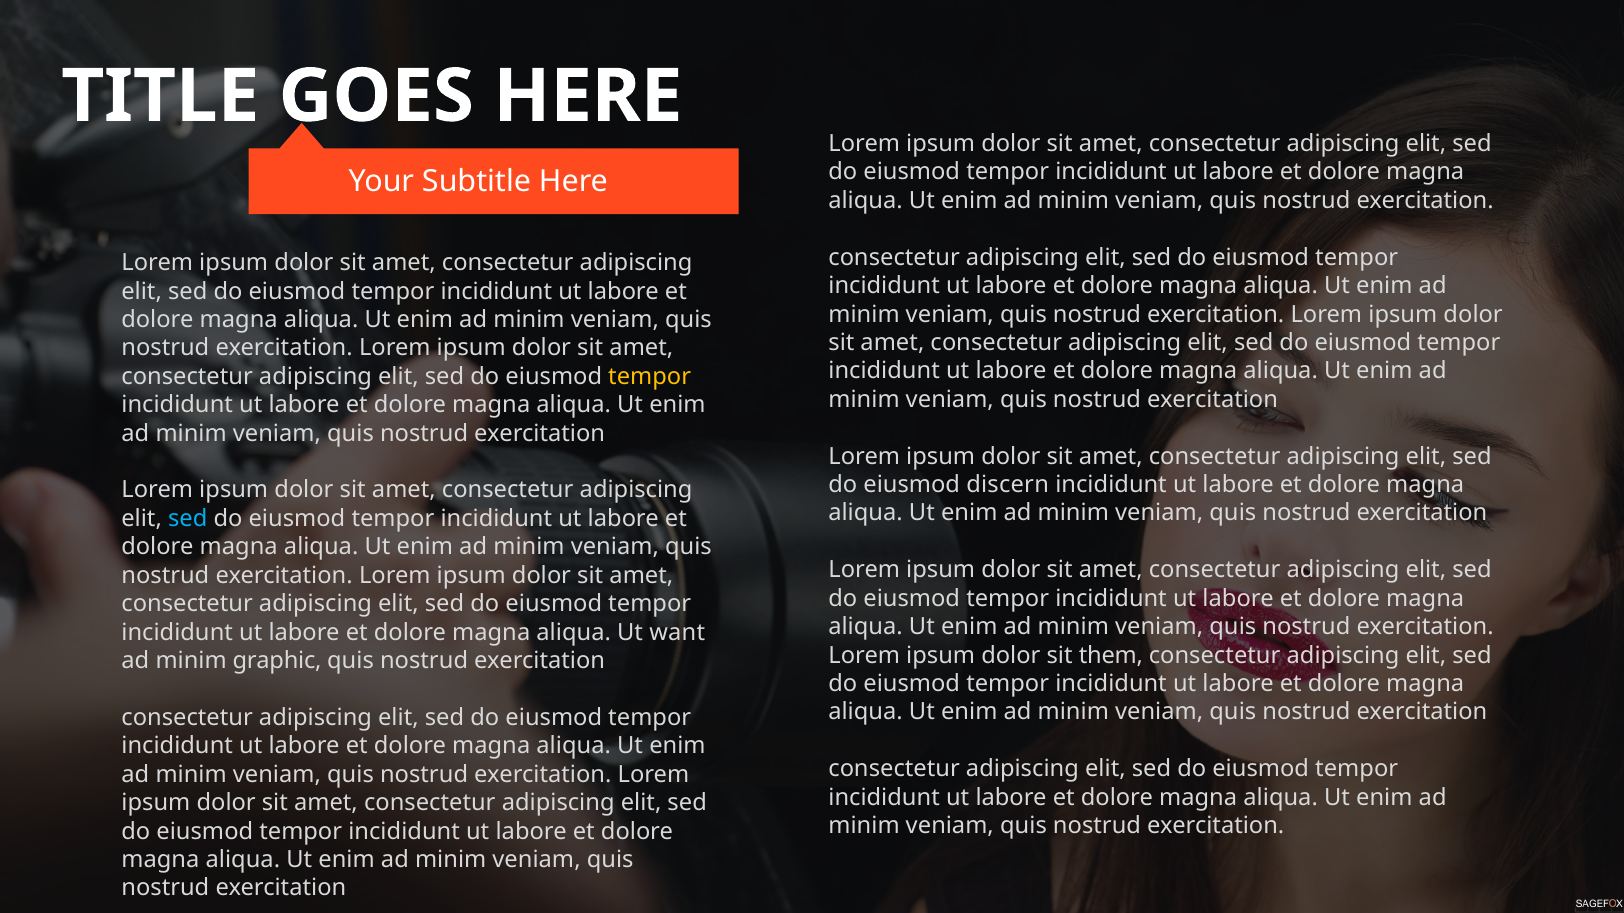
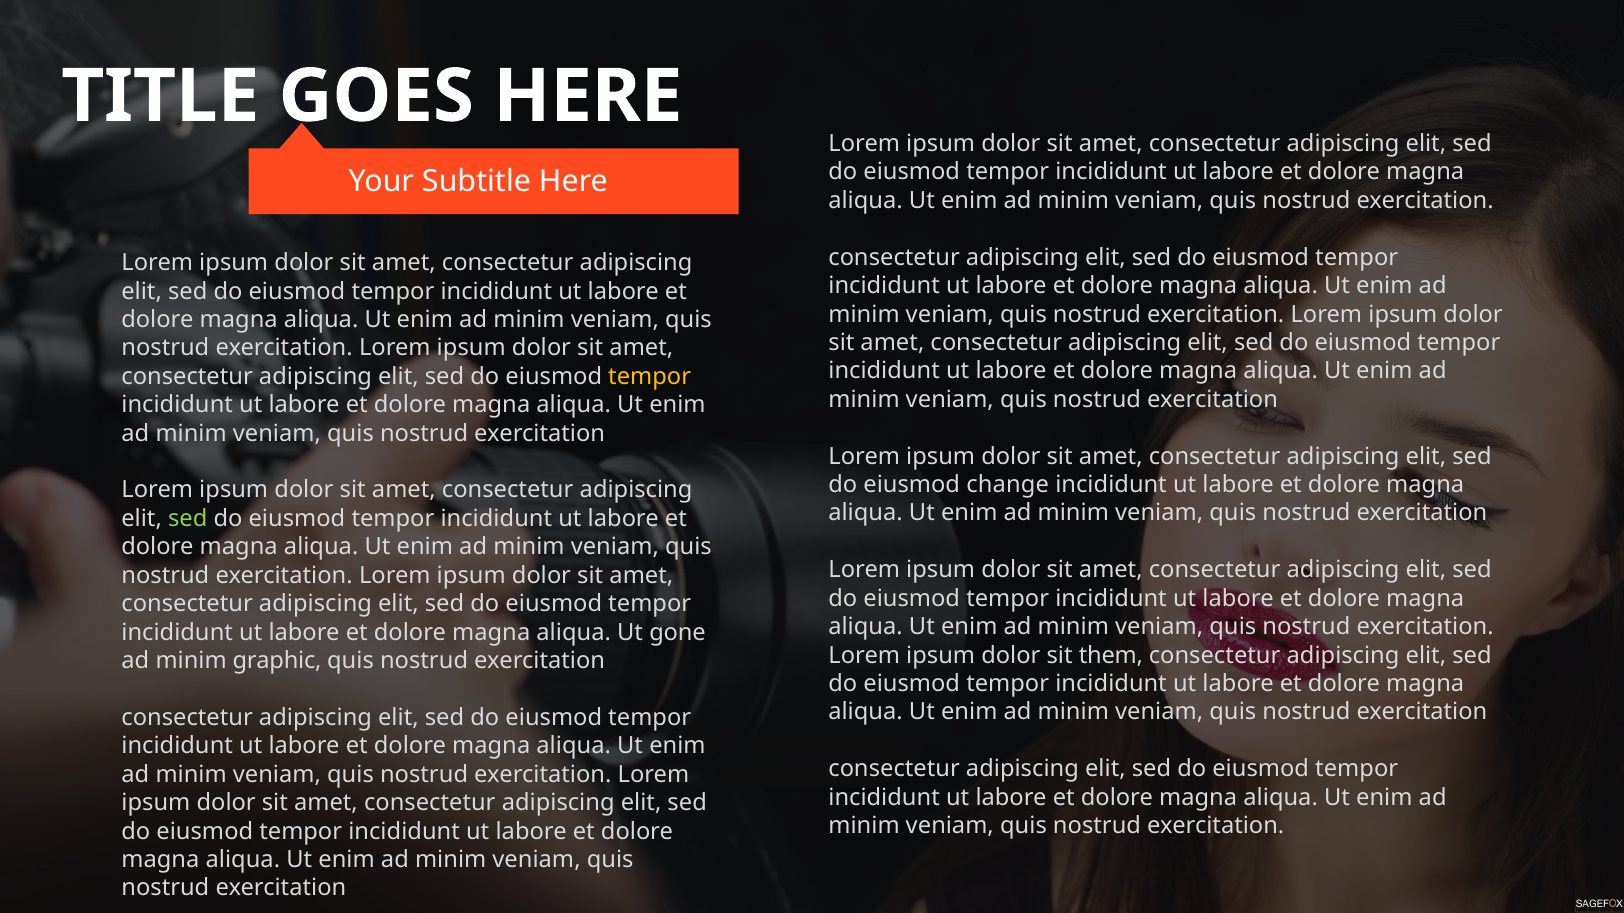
discern: discern -> change
sed at (188, 519) colour: light blue -> light green
want: want -> gone
